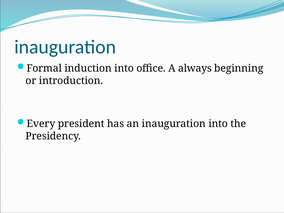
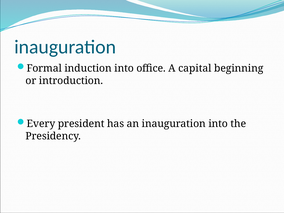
always: always -> capital
